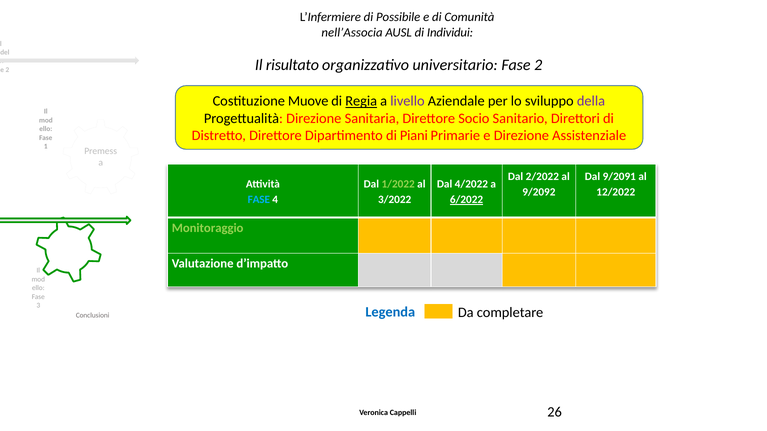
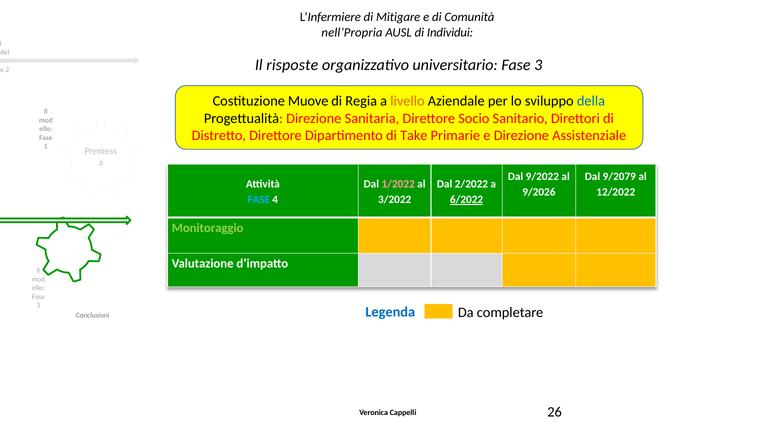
Possibile: Possibile -> Mitigare
nell’Associa: nell’Associa -> nell’Propria
risultato: risultato -> risposte
2 at (538, 65): 2 -> 3
Regia underline: present -> none
livello colour: purple -> orange
della colour: purple -> blue
Piani: Piani -> Take
2/2022: 2/2022 -> 9/2022
9/2091: 9/2091 -> 9/2079
1/2022 colour: light green -> pink
4/2022: 4/2022 -> 2/2022
9/2092: 9/2092 -> 9/2026
